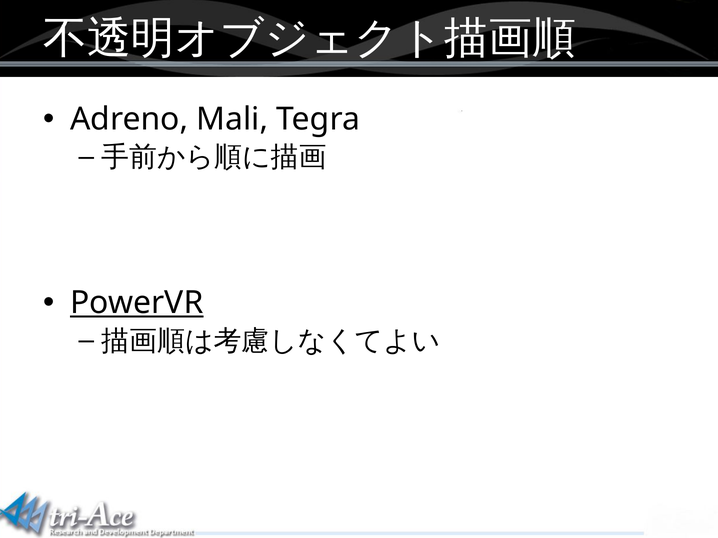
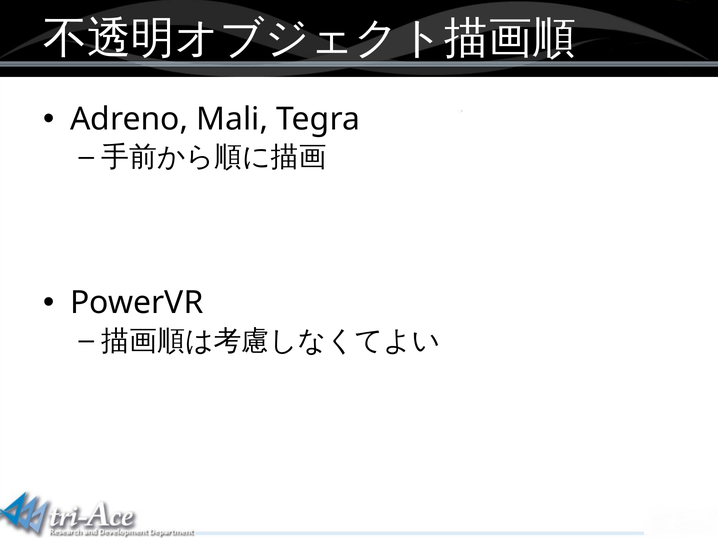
PowerVR underline: present -> none
